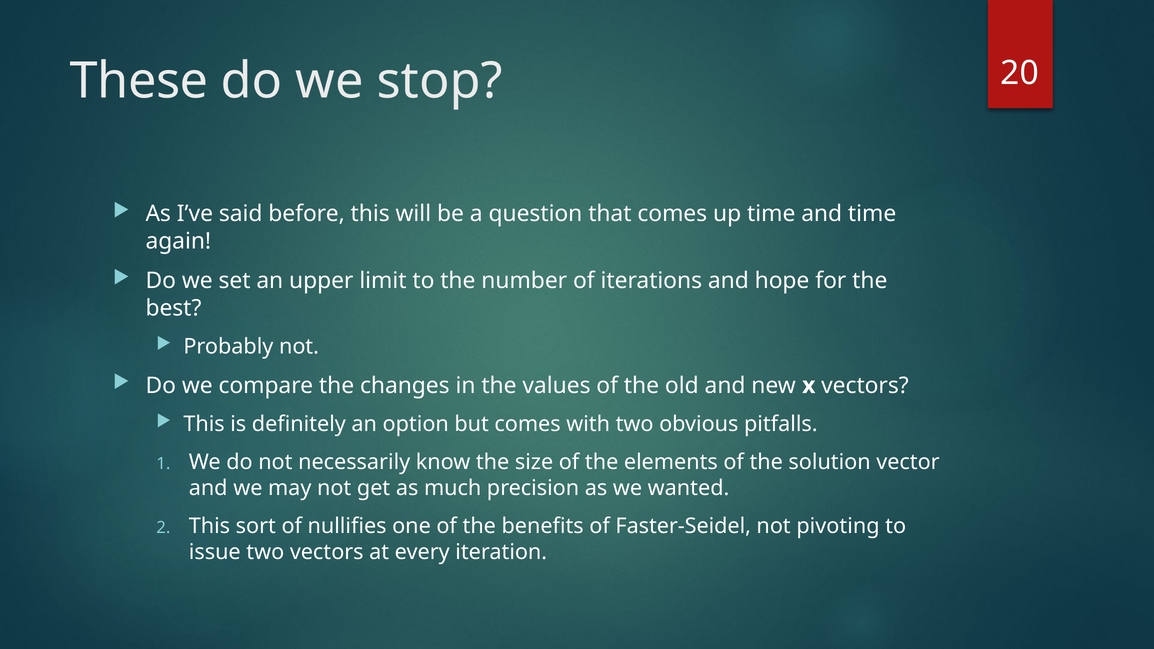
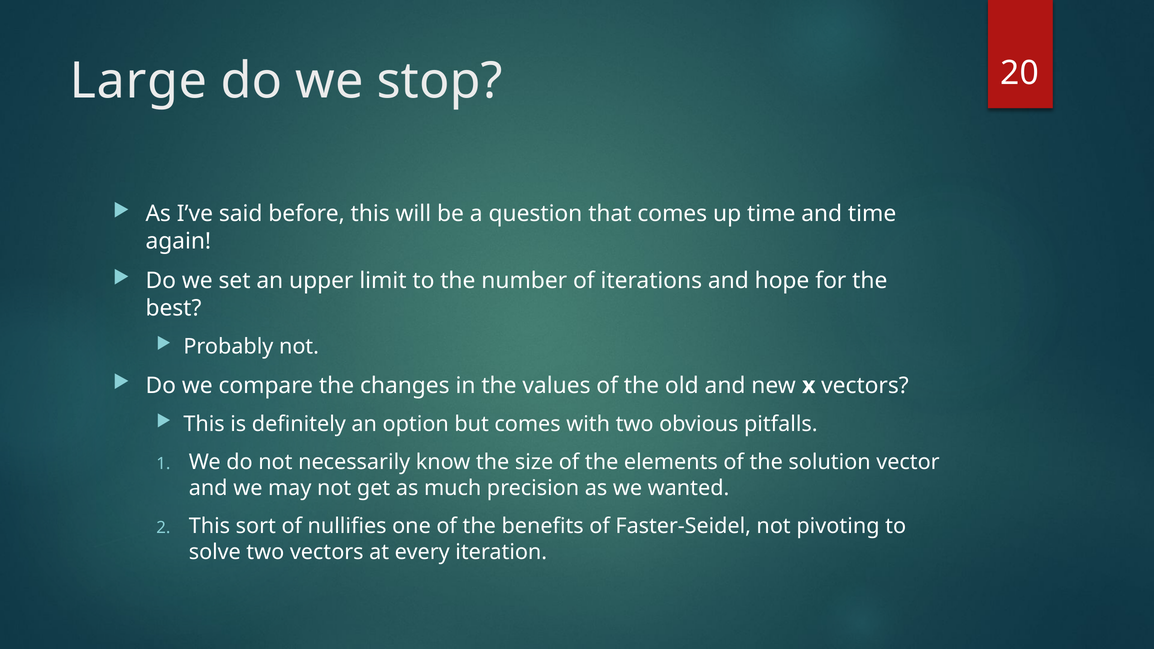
These: These -> Large
issue: issue -> solve
